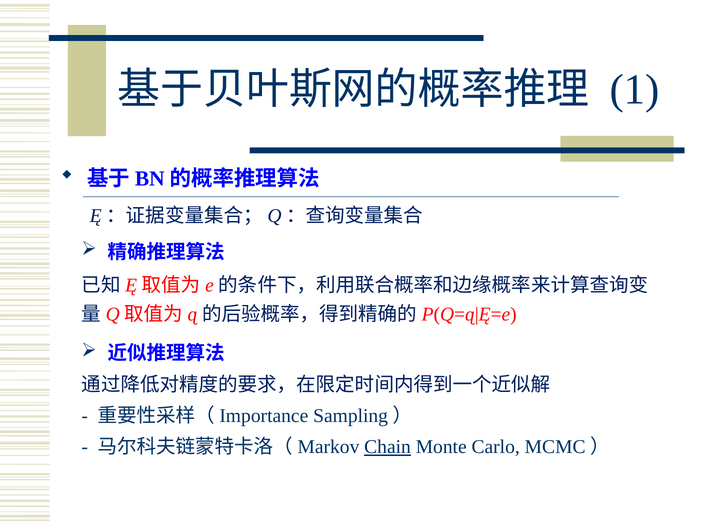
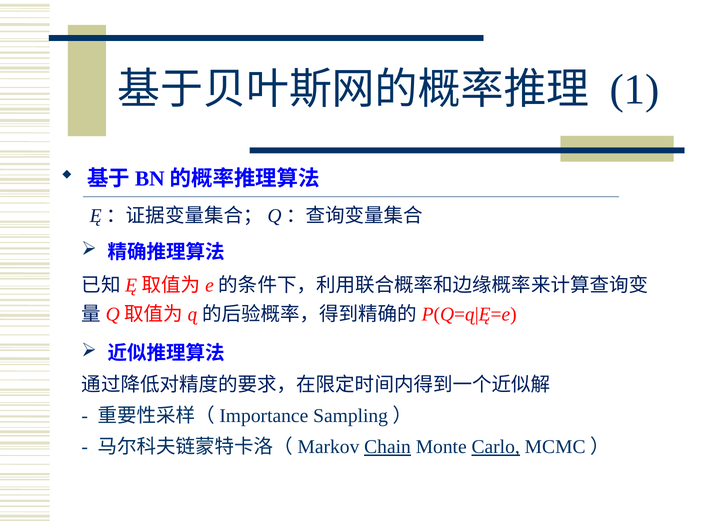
Carlo underline: none -> present
